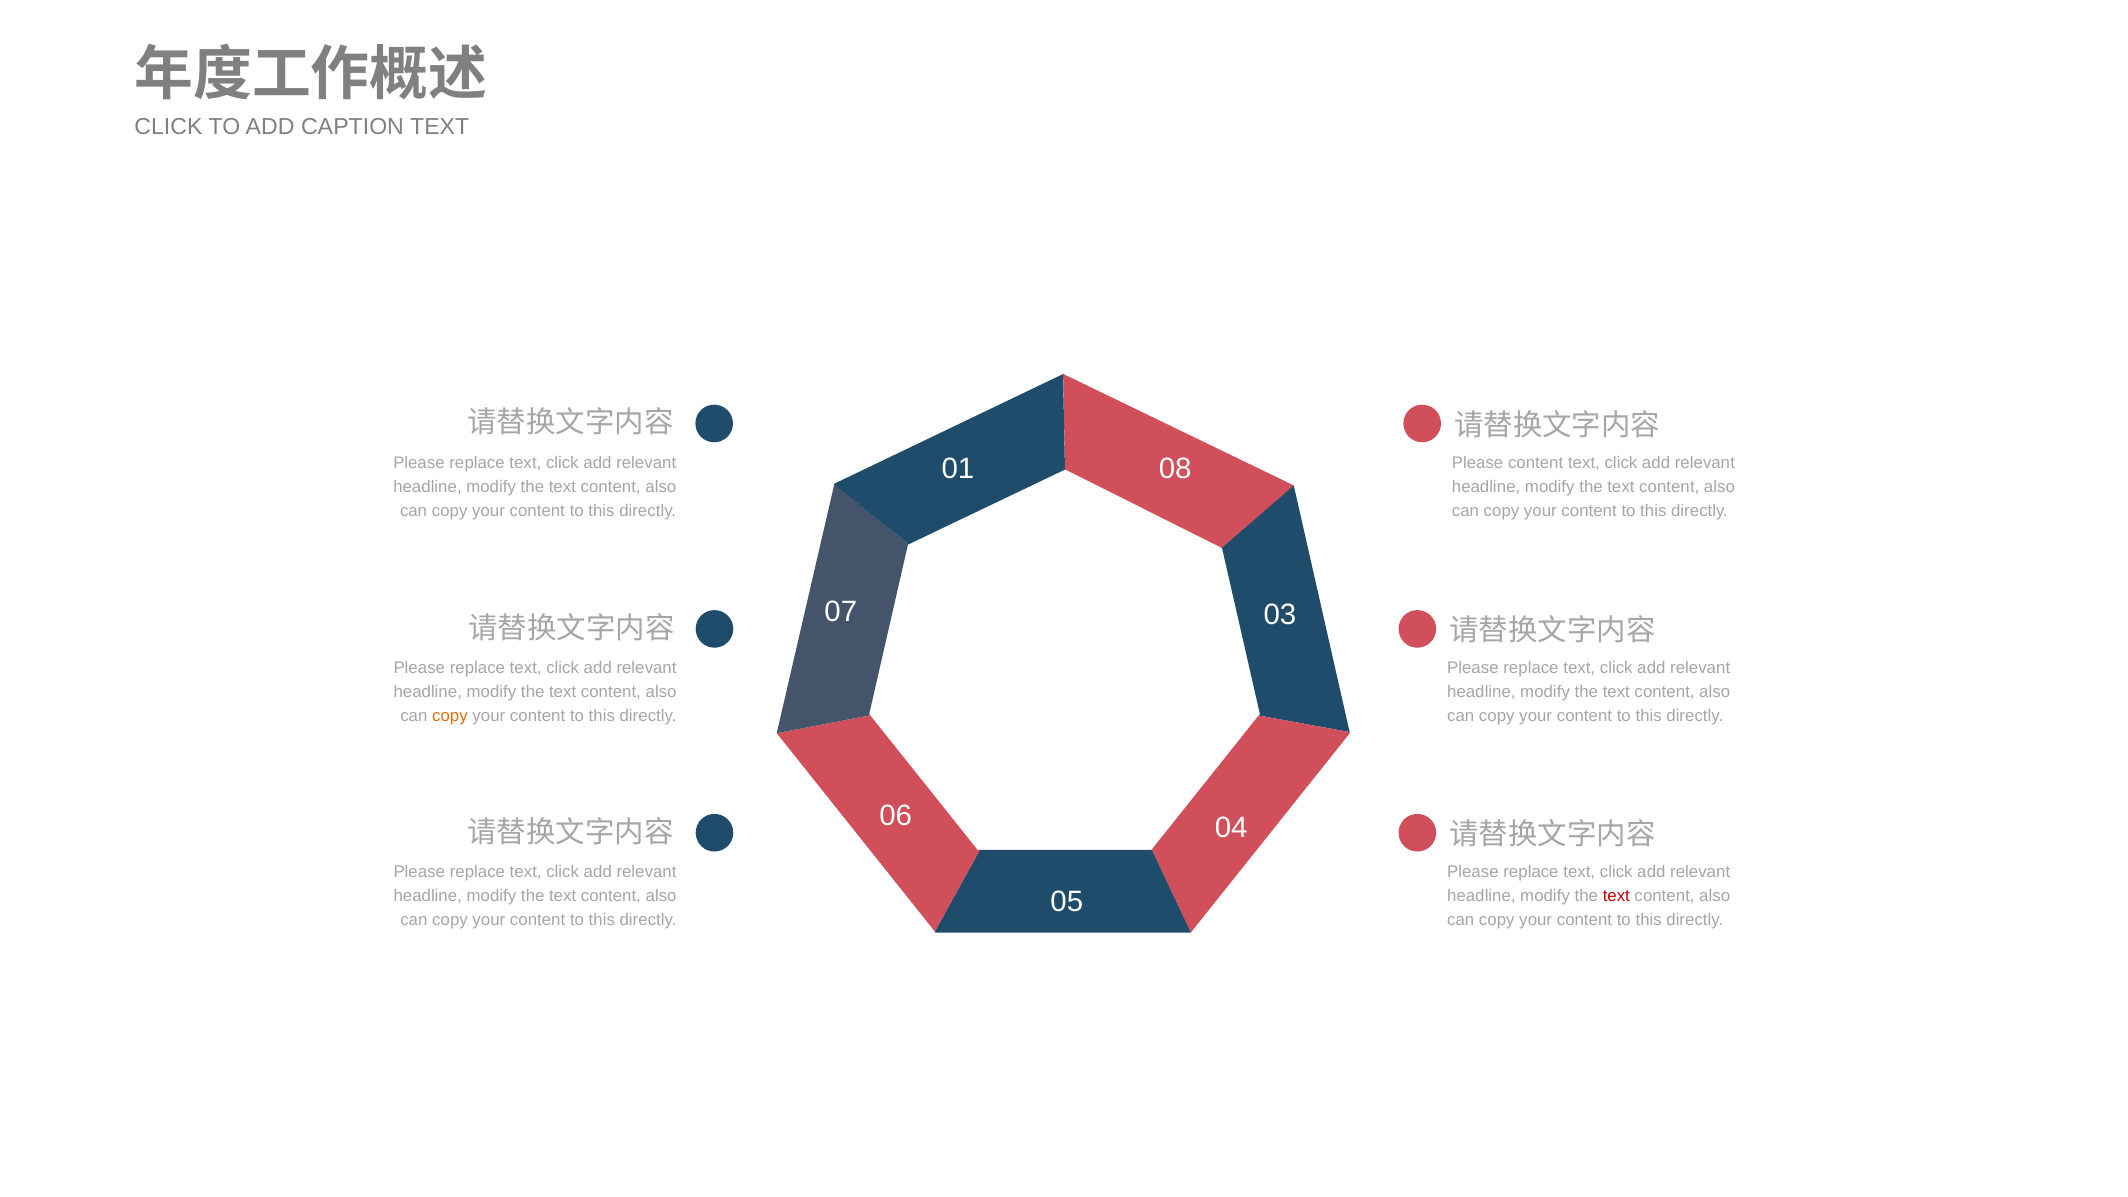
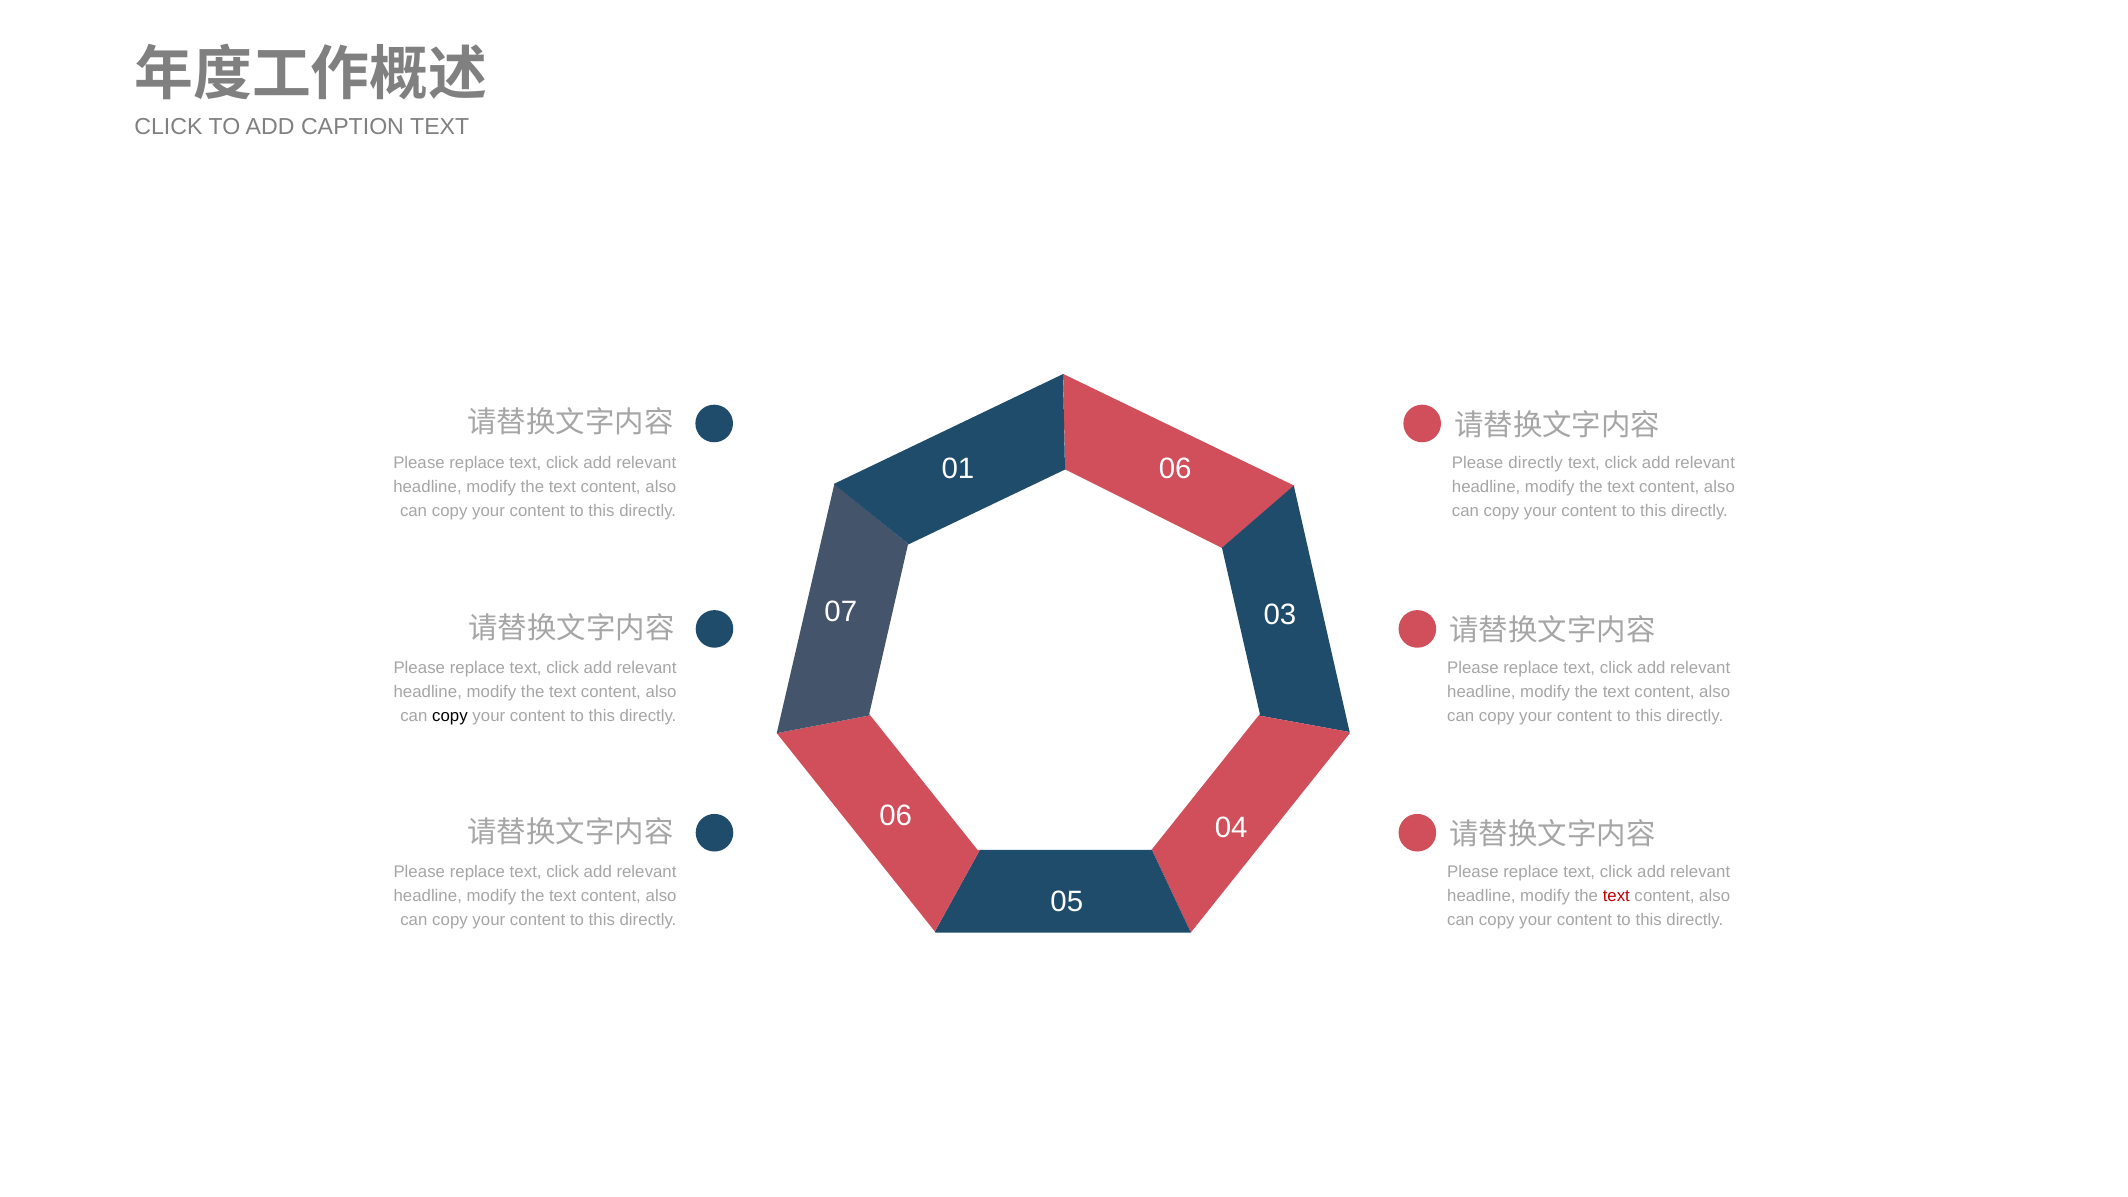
Please content: content -> directly
01 08: 08 -> 06
copy at (450, 716) colour: orange -> black
